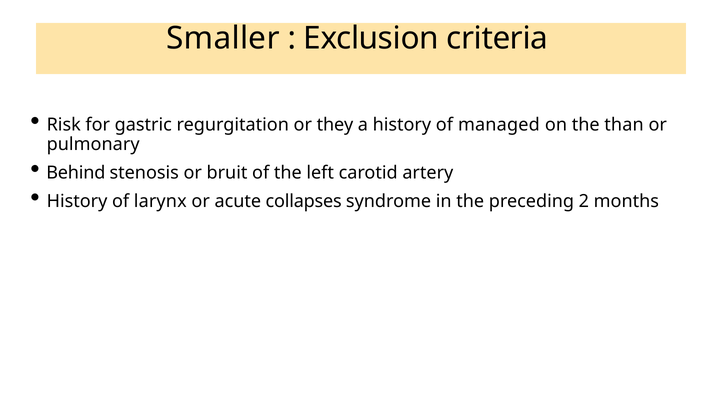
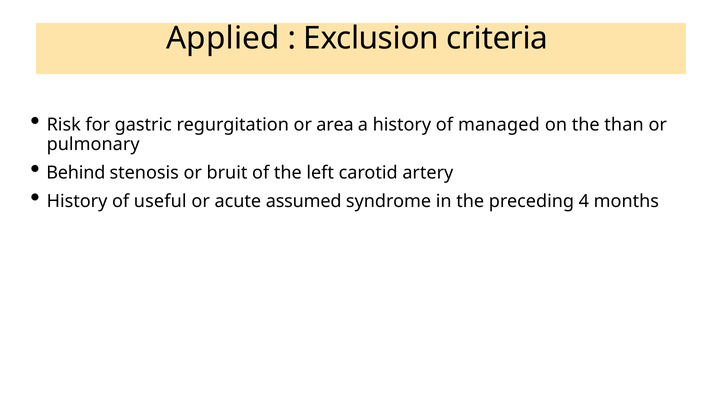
Smaller: Smaller -> Applied
they: they -> area
larynx: larynx -> useful
collapses: collapses -> assumed
2: 2 -> 4
